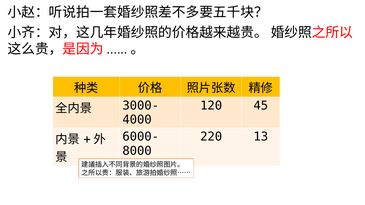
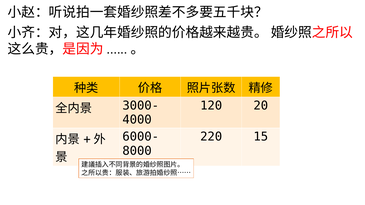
45: 45 -> 20
13: 13 -> 15
